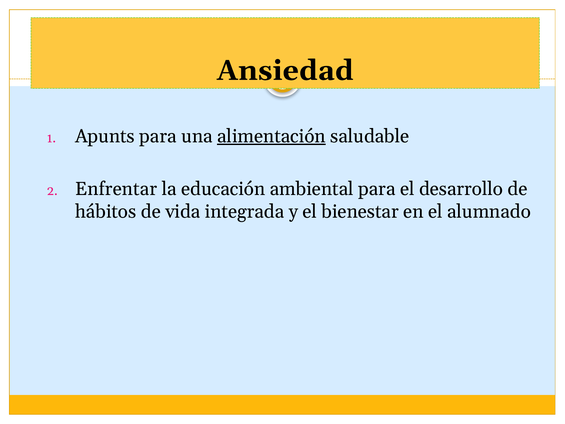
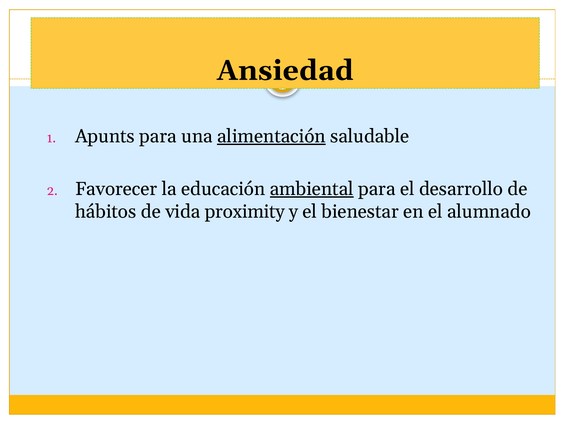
Enfrentar: Enfrentar -> Favorecer
ambiental underline: none -> present
integrada: integrada -> proximity
